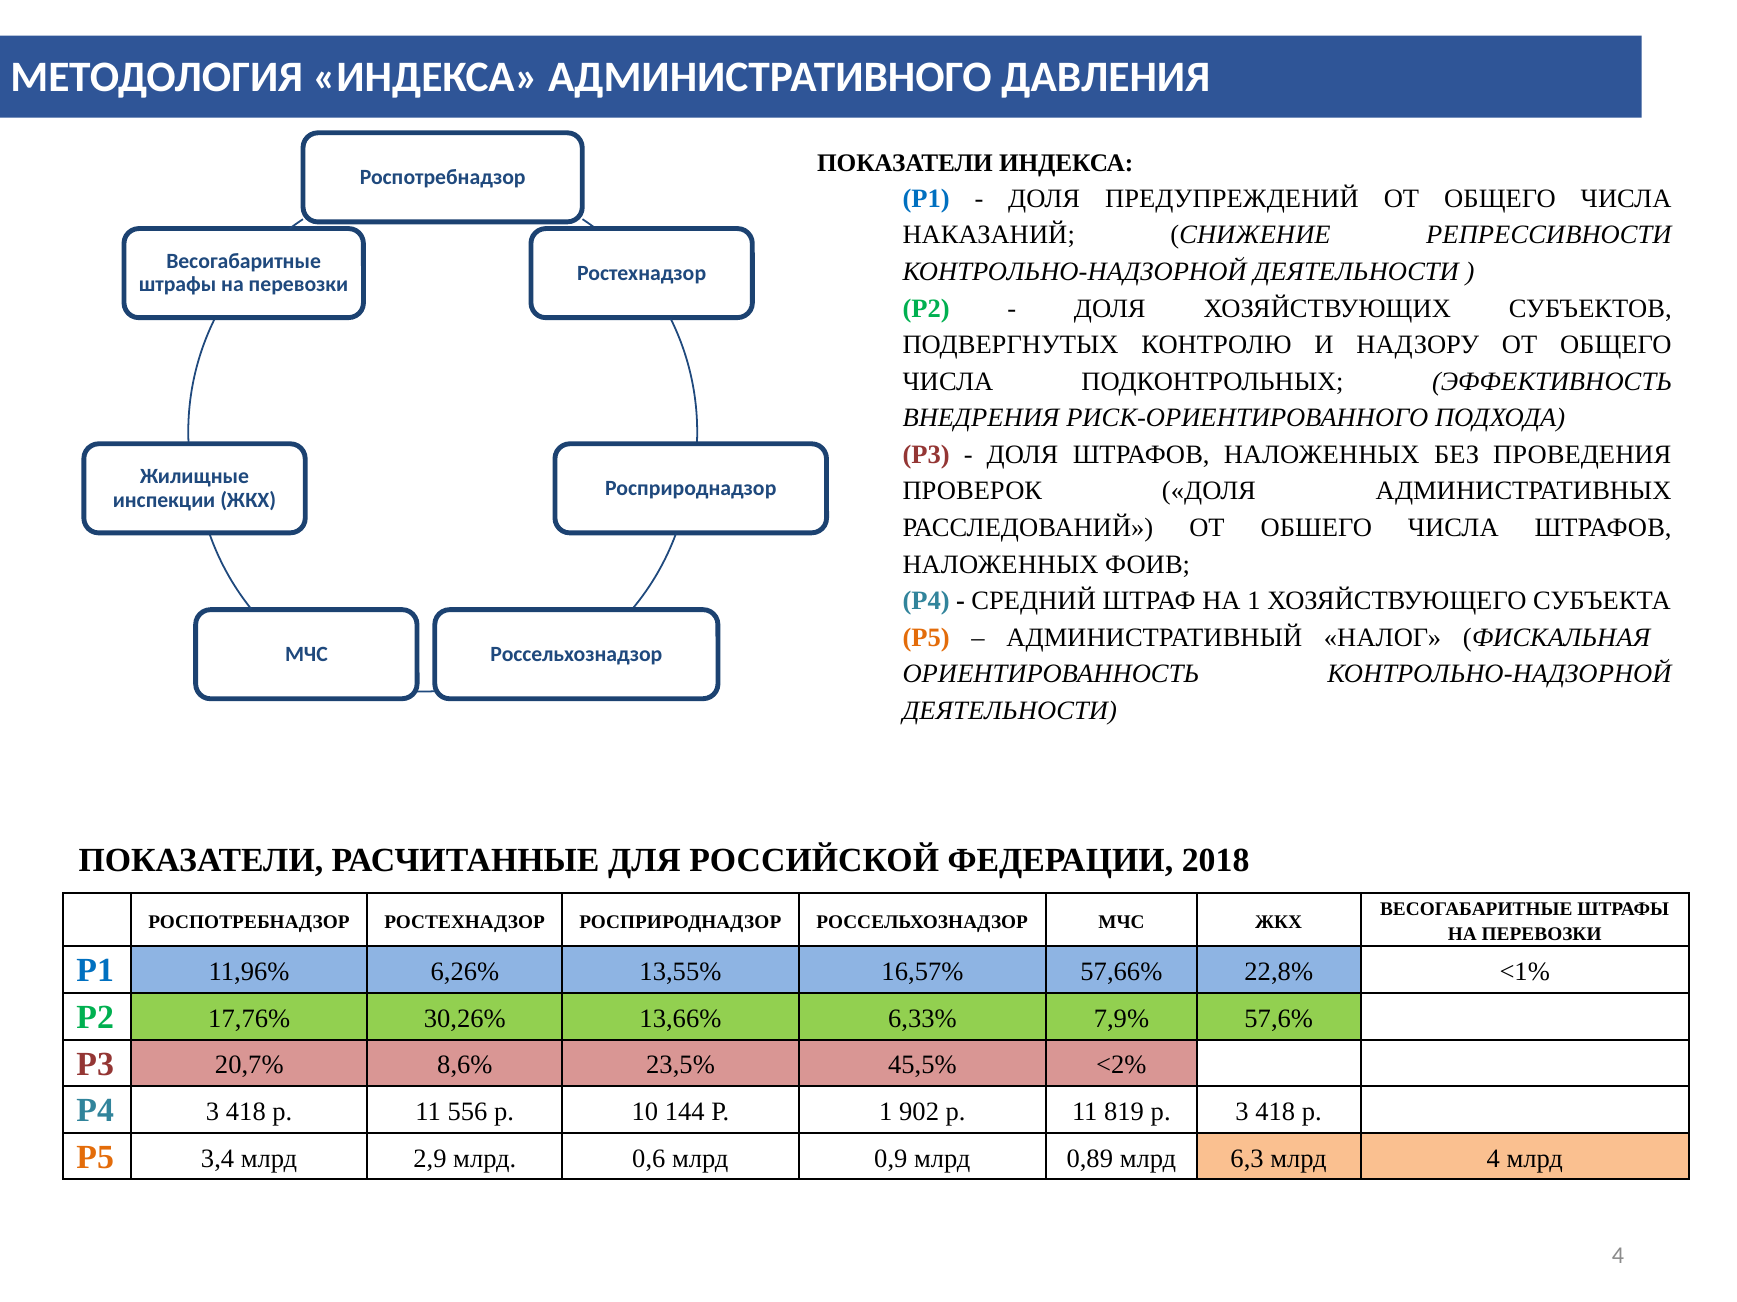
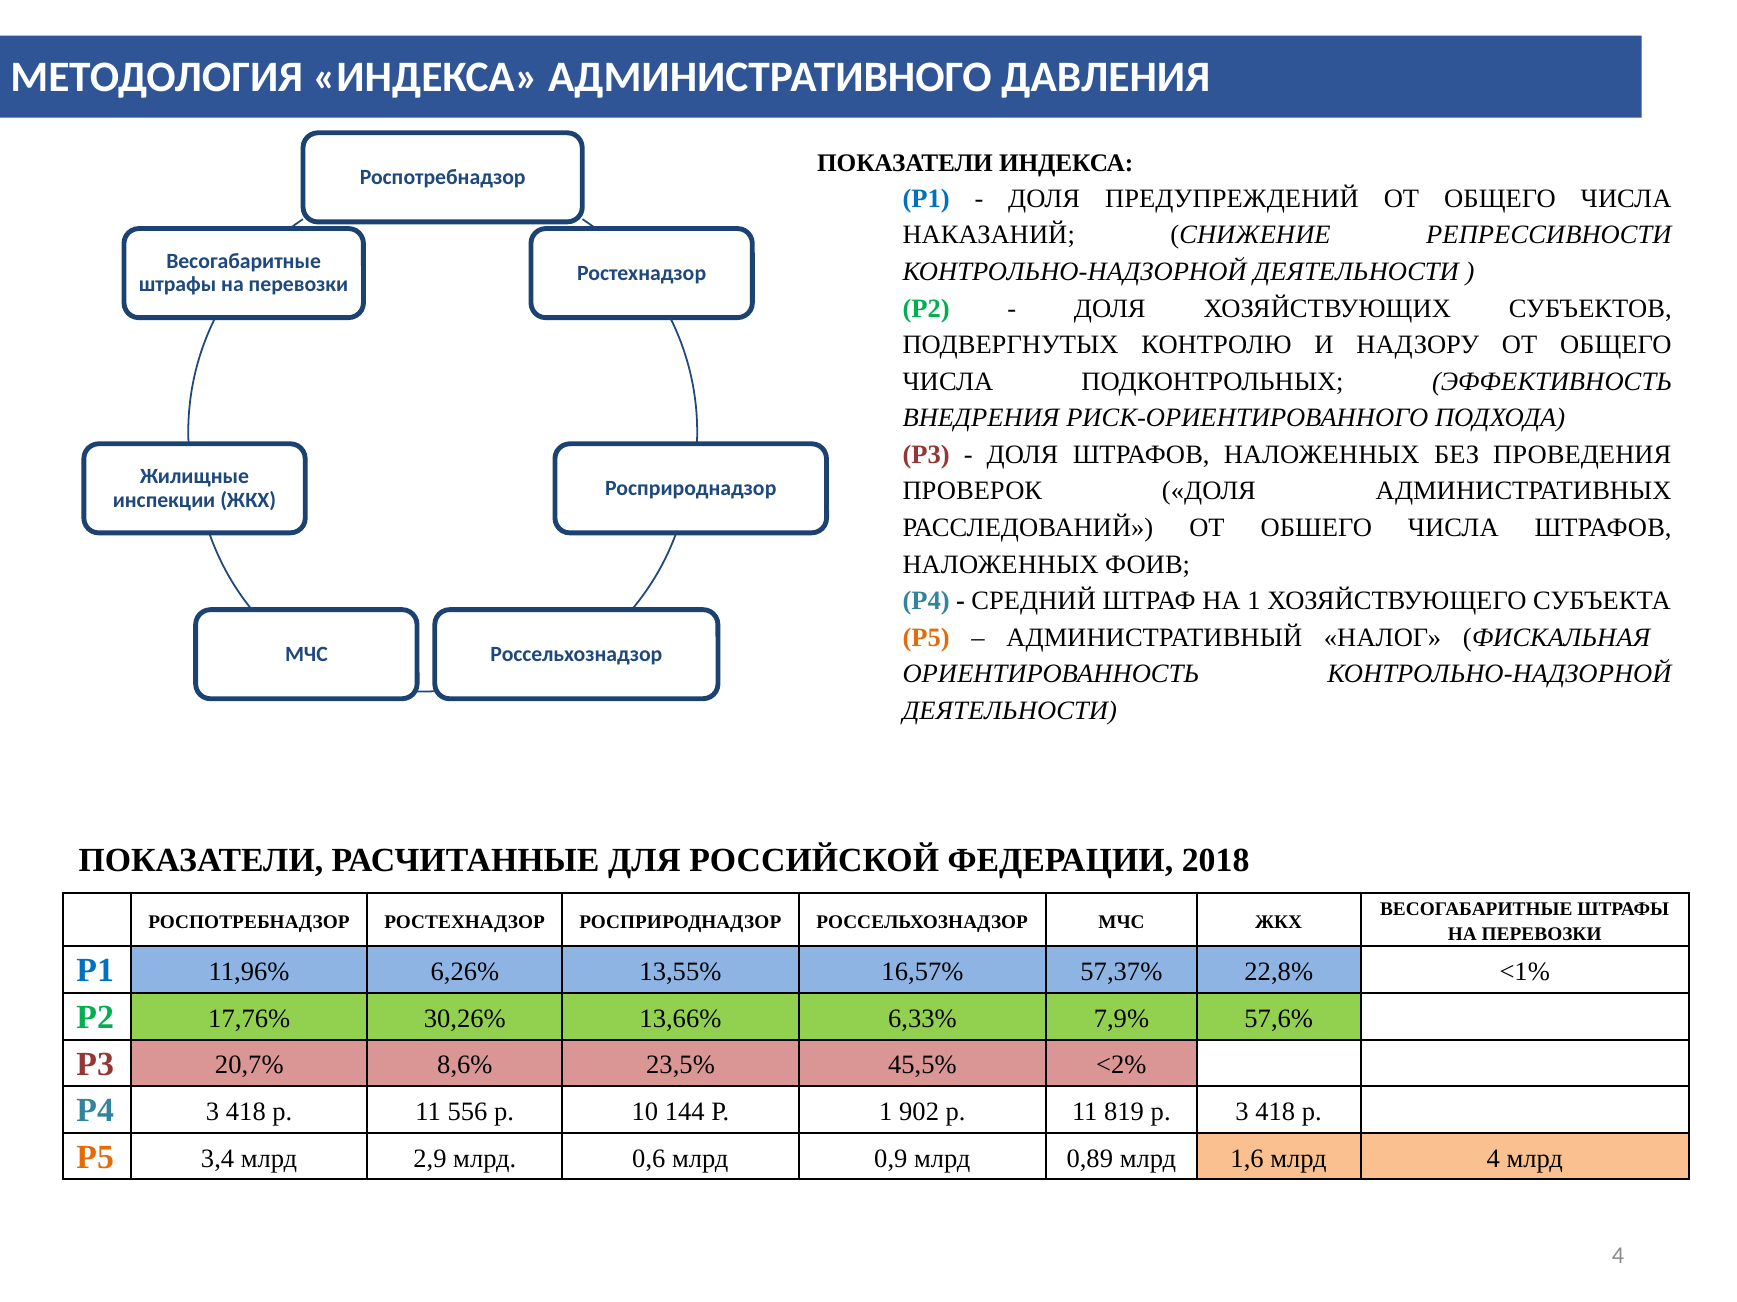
57,66%: 57,66% -> 57,37%
6,3: 6,3 -> 1,6
